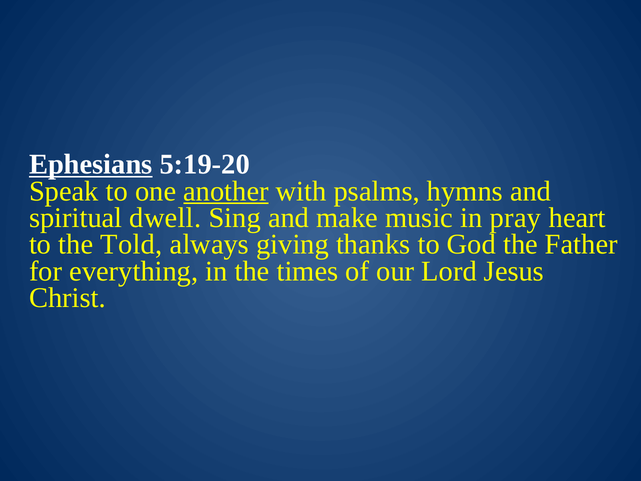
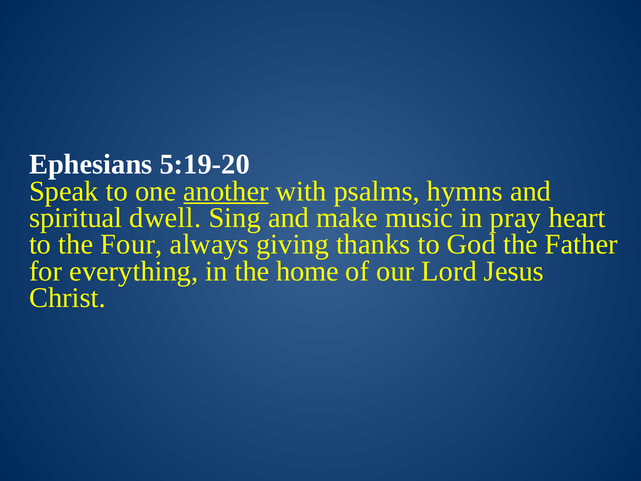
Ephesians underline: present -> none
Told: Told -> Four
times: times -> home
